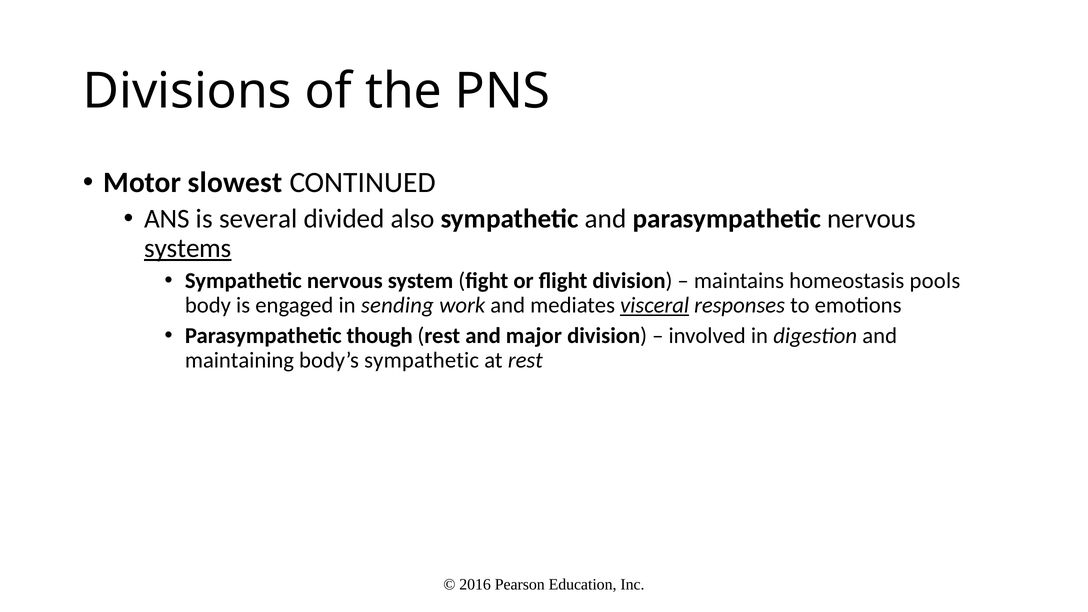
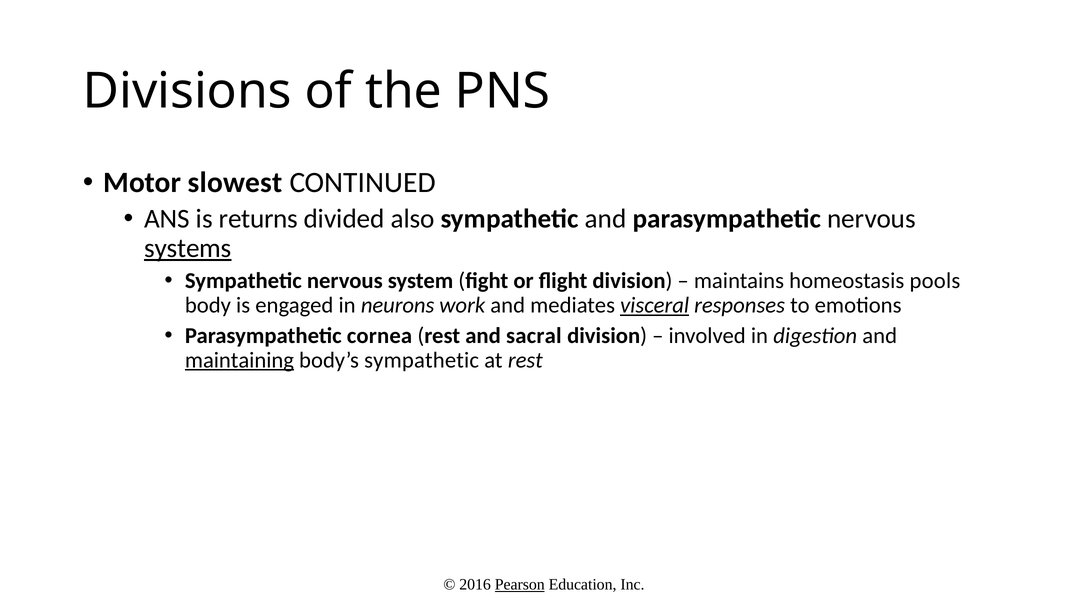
several: several -> returns
sending: sending -> neurons
though: though -> cornea
major: major -> sacral
maintaining underline: none -> present
Pearson underline: none -> present
